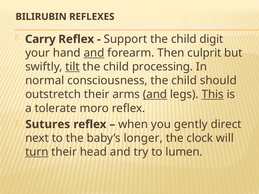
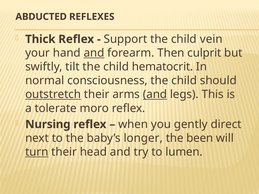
BILIRUBIN: BILIRUBIN -> ABDUCTED
Carry: Carry -> Thick
digit: digit -> vein
tilt underline: present -> none
processing: processing -> hematocrit
outstretch underline: none -> present
This underline: present -> none
Sutures: Sutures -> Nursing
clock: clock -> been
